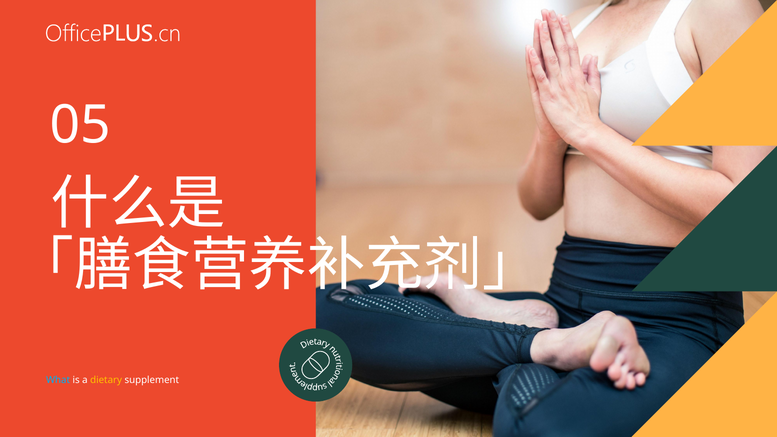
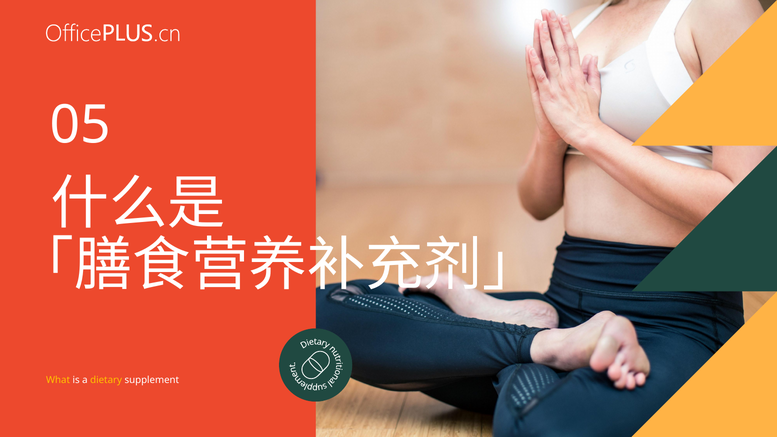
What colour: light blue -> yellow
